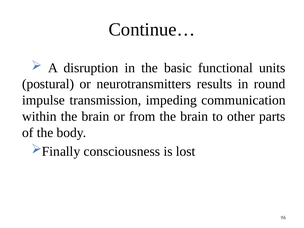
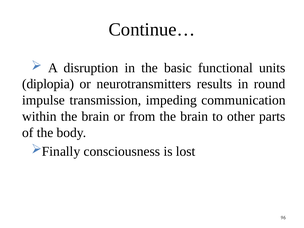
postural: postural -> diplopia
